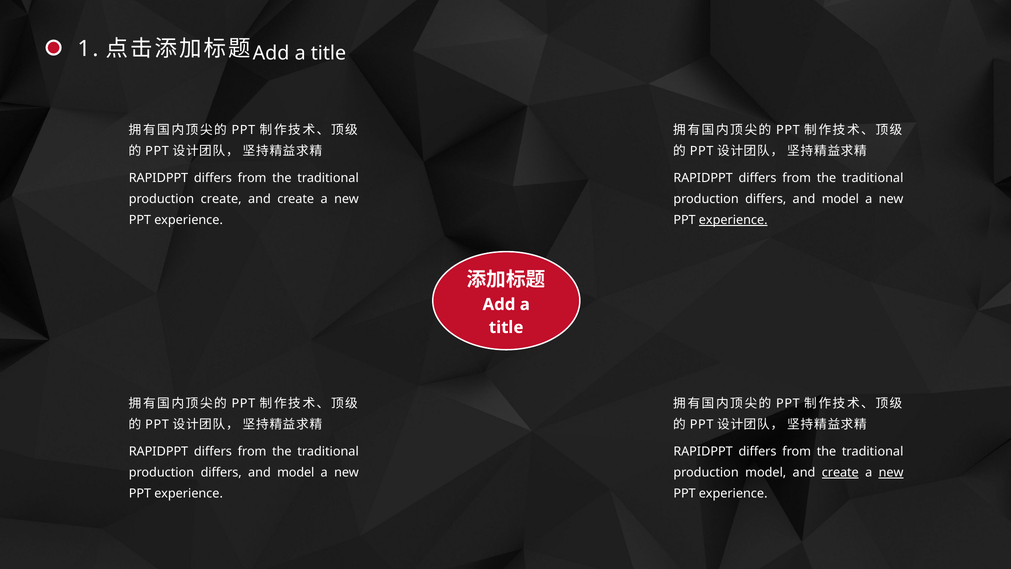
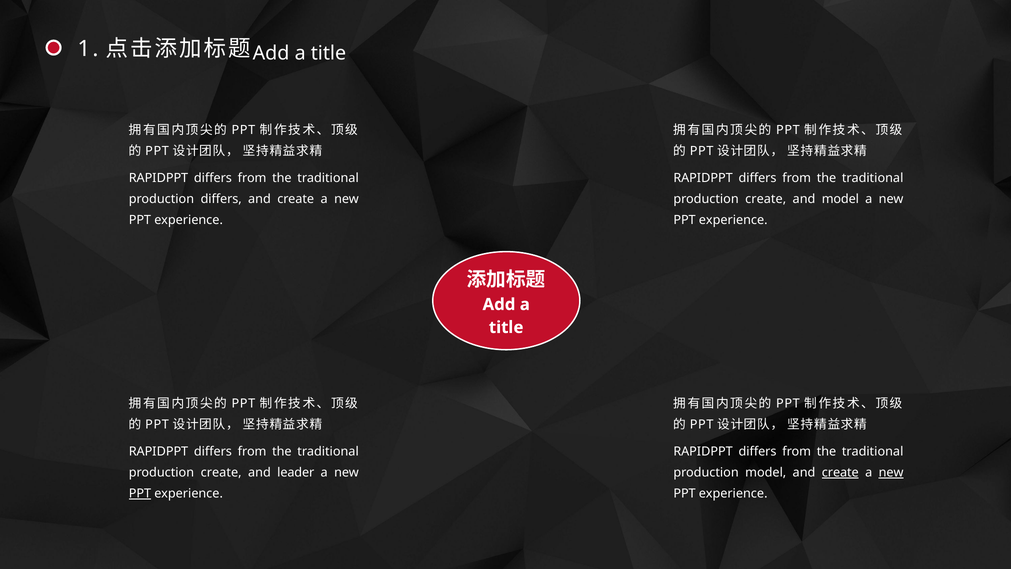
production create: create -> differs
differs at (766, 199): differs -> create
experience at (733, 220) underline: present -> none
differs at (221, 472): differs -> create
model at (296, 472): model -> leader
PPT at (140, 493) underline: none -> present
